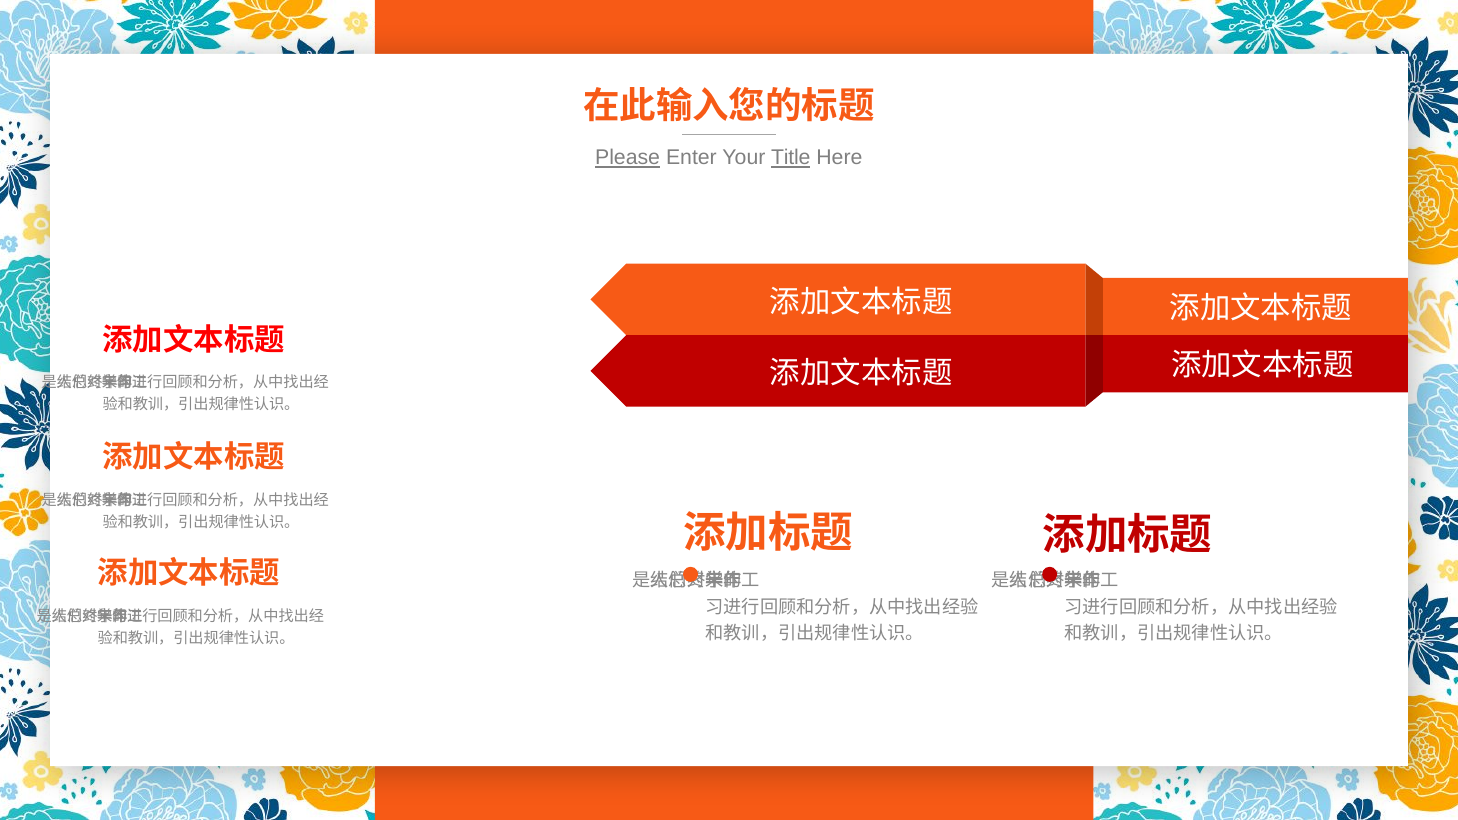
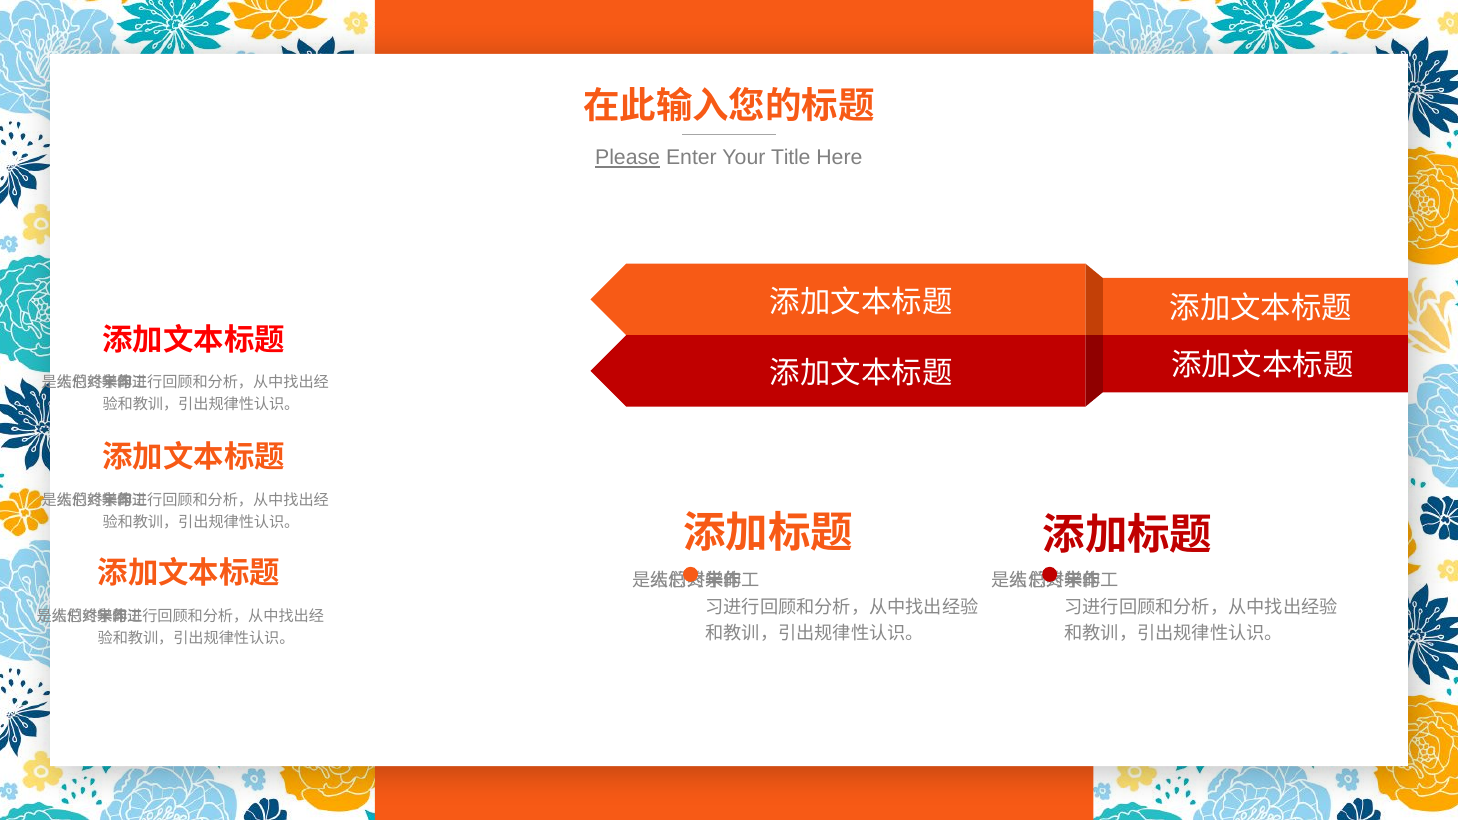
Title underline: present -> none
